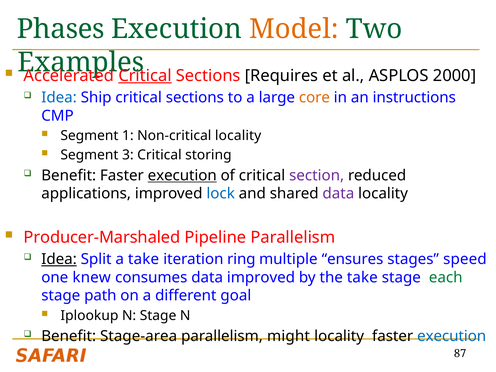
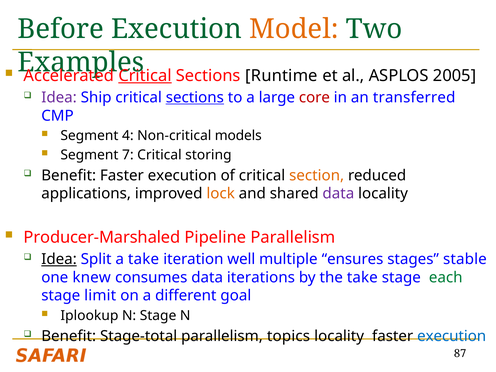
Phases: Phases -> Before
Requires: Requires -> Runtime
2000: 2000 -> 2005
Idea at (59, 97) colour: blue -> purple
sections at (195, 97) underline: none -> present
core colour: orange -> red
instructions: instructions -> transferred
1: 1 -> 4
Non-critical locality: locality -> models
3: 3 -> 7
execution at (182, 175) underline: present -> none
section colour: purple -> orange
lock colour: blue -> orange
ring: ring -> well
speed: speed -> stable
data improved: improved -> iterations
path: path -> limit
Stage-area: Stage-area -> Stage-total
might: might -> topics
